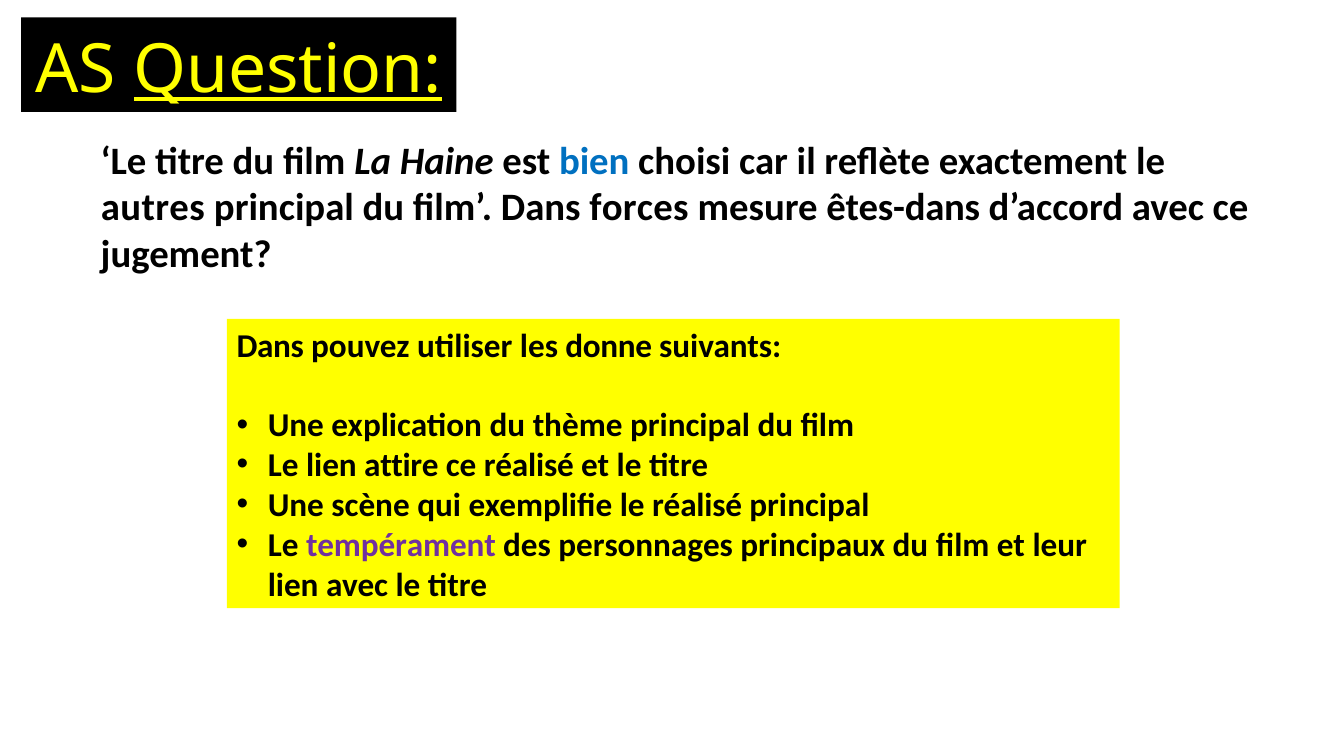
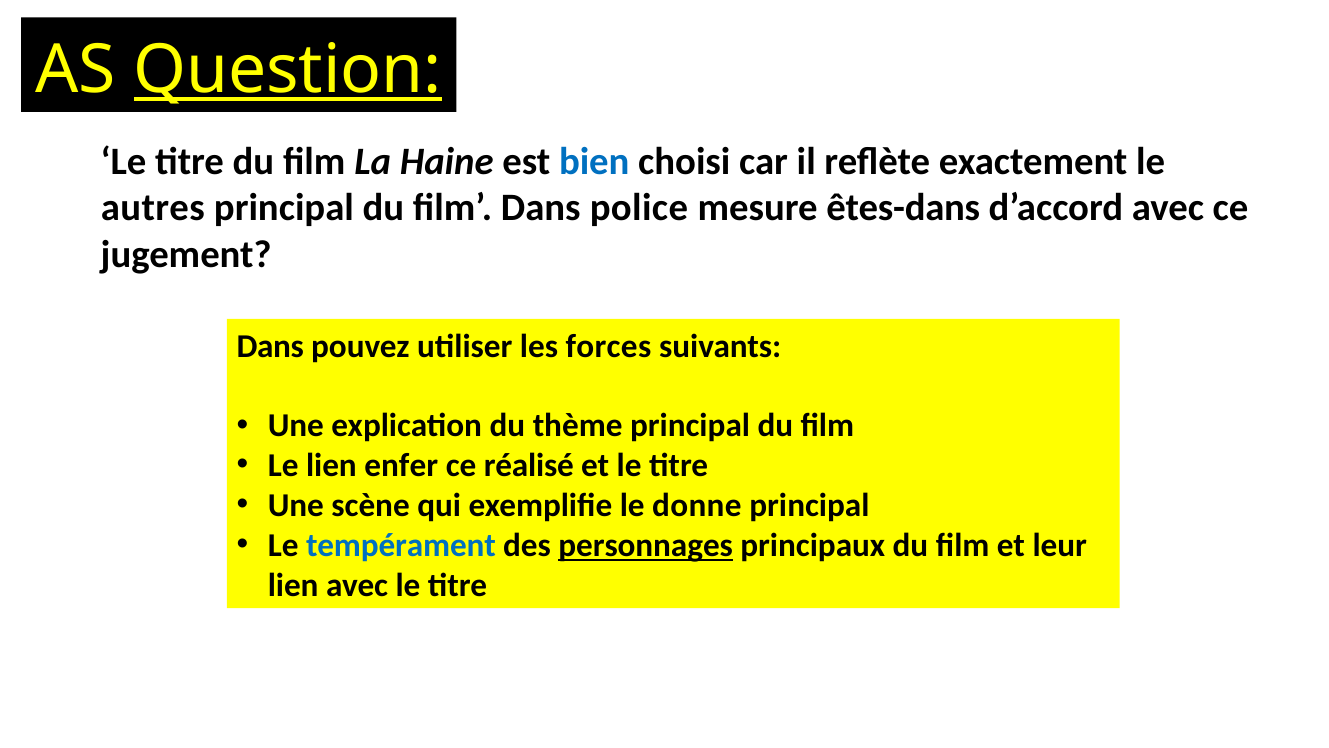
forces: forces -> police
donne: donne -> forces
attire: attire -> enfer
le réalisé: réalisé -> donne
tempérament colour: purple -> blue
personnages underline: none -> present
